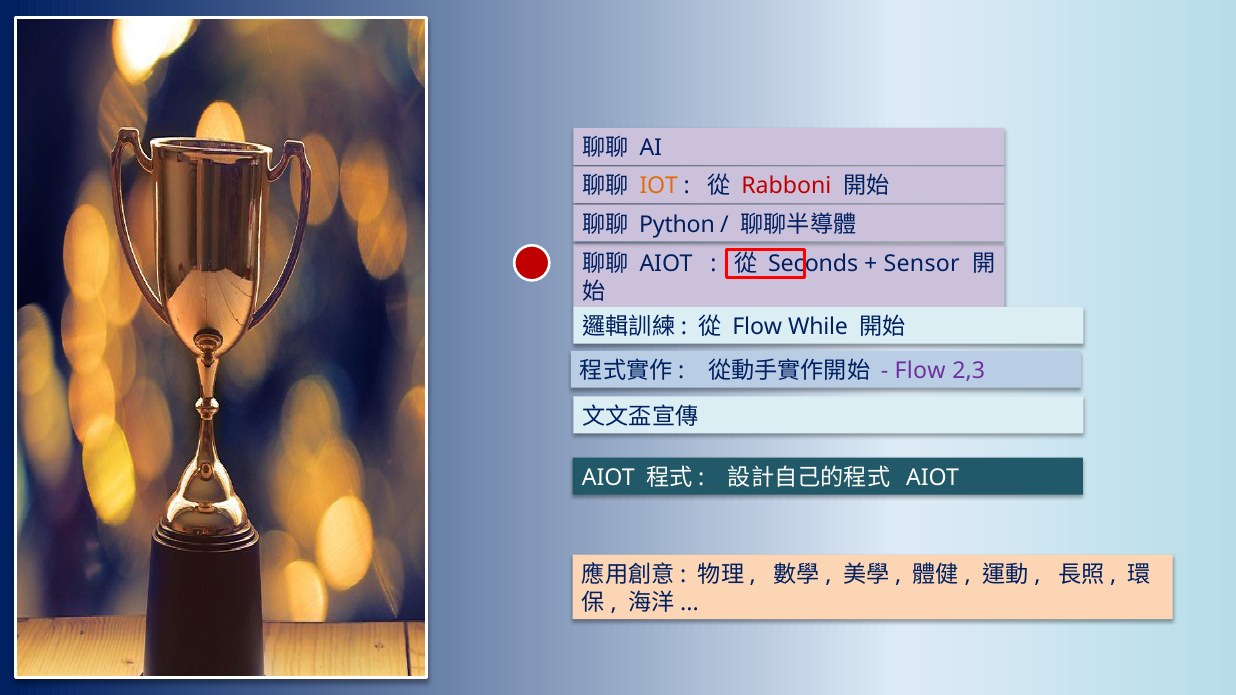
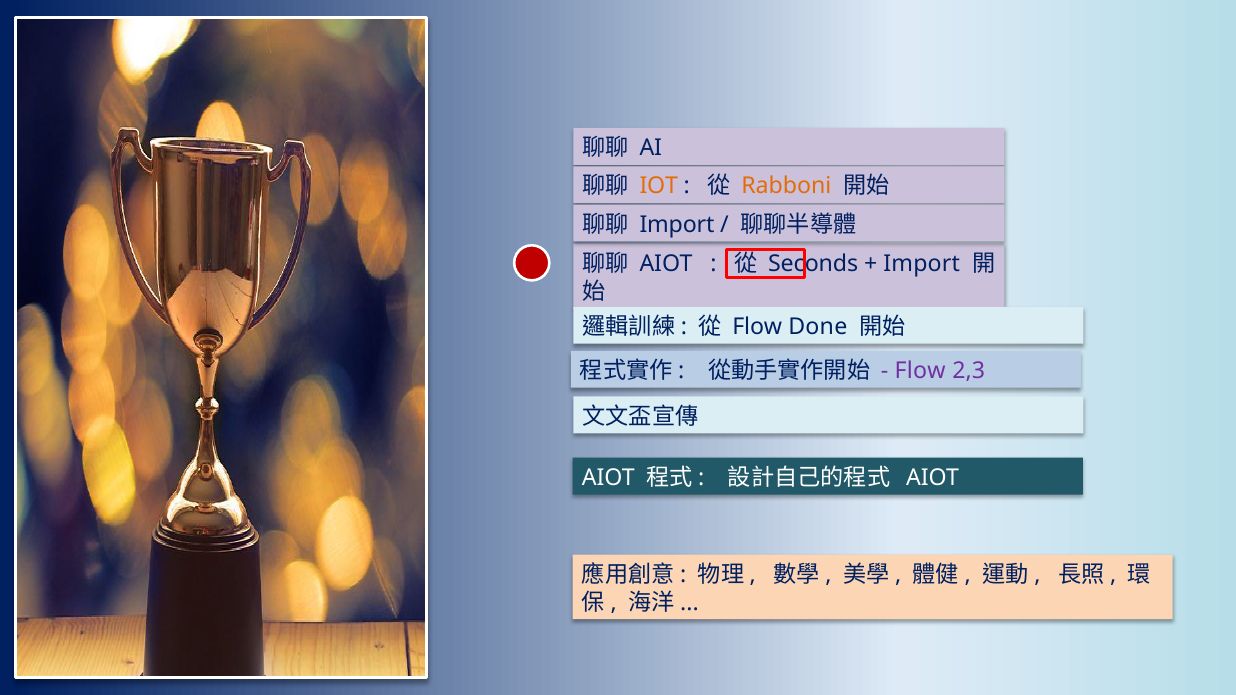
Rabboni colour: red -> orange
Python at (677, 225): Python -> Import
Sensor at (922, 264): Sensor -> Import
While: While -> Done
